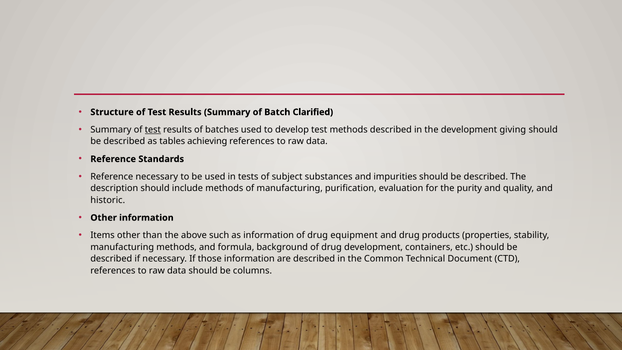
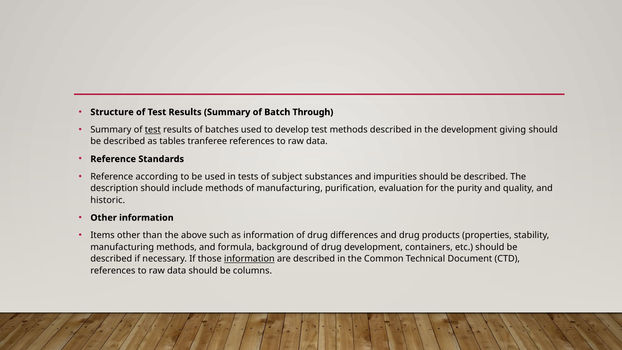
Clarified: Clarified -> Through
achieving: achieving -> tranferee
Reference necessary: necessary -> according
equipment: equipment -> differences
information at (249, 259) underline: none -> present
